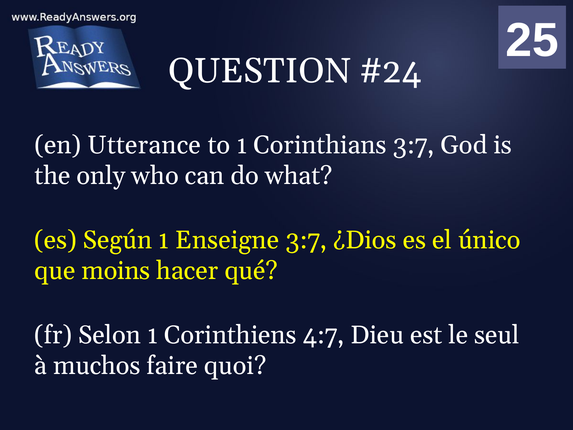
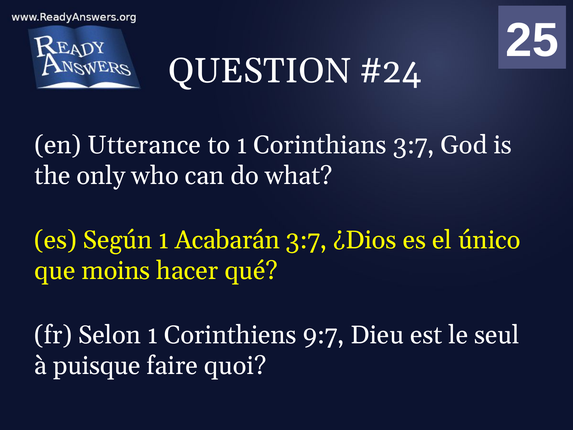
Enseigne: Enseigne -> Acabarán
4:7: 4:7 -> 9:7
muchos: muchos -> puisque
